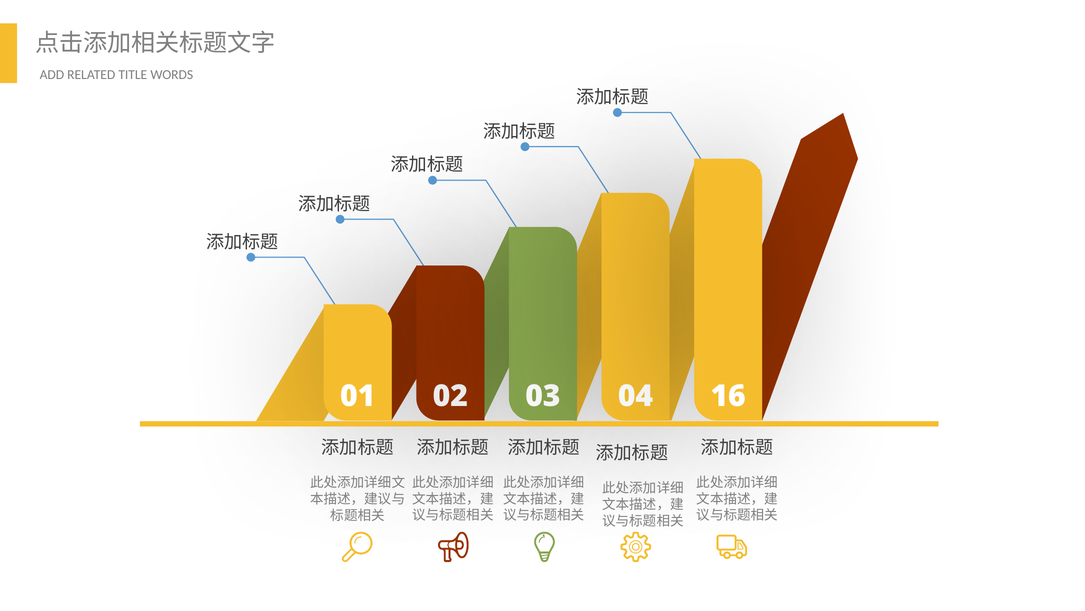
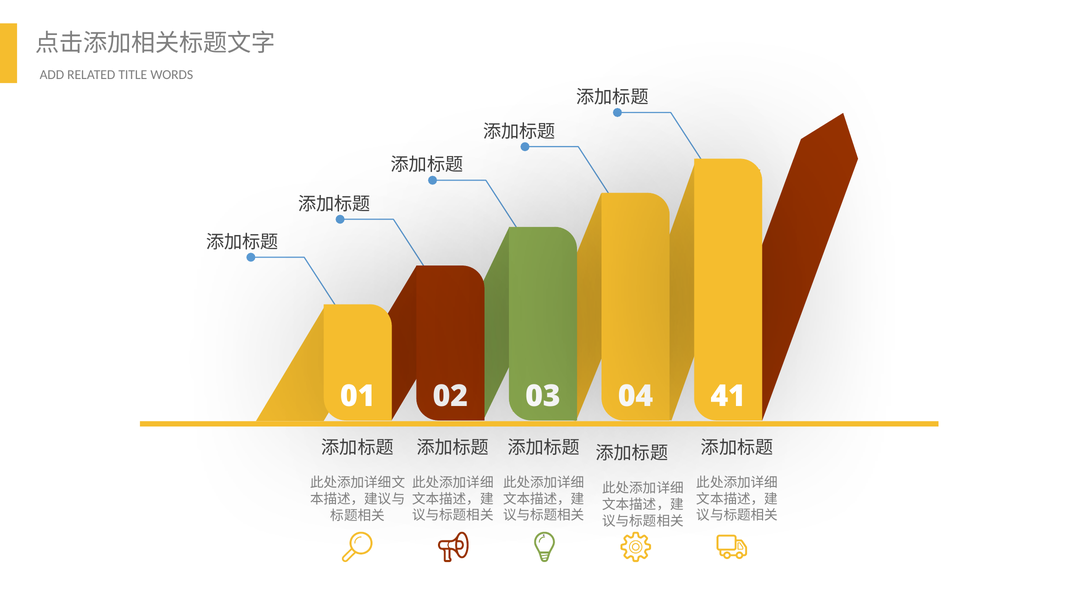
16: 16 -> 41
